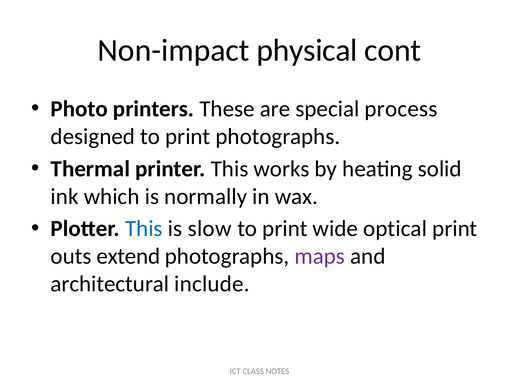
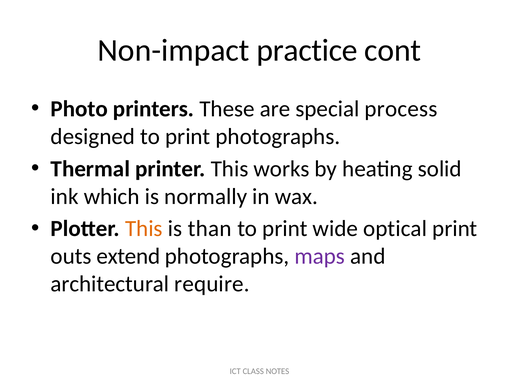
physical: physical -> practice
This at (144, 229) colour: blue -> orange
slow: slow -> than
include: include -> require
